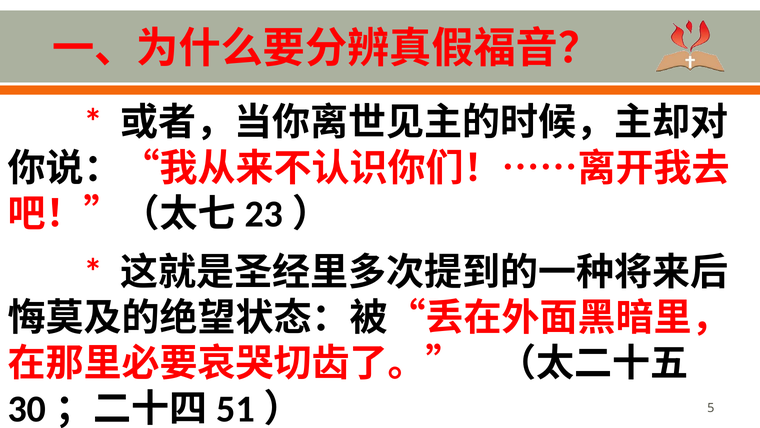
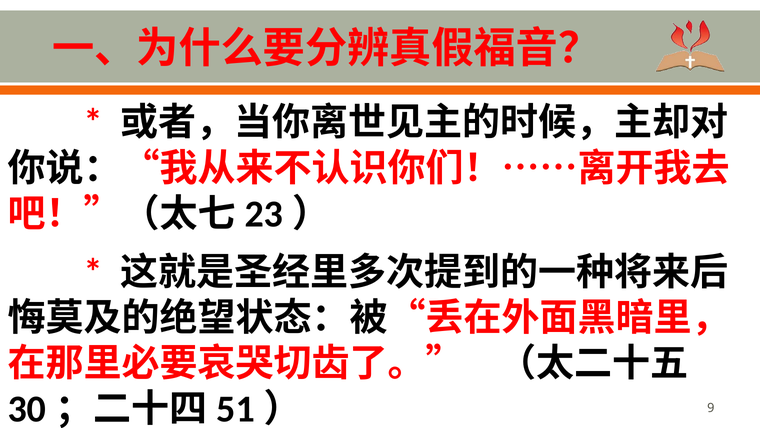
5: 5 -> 9
